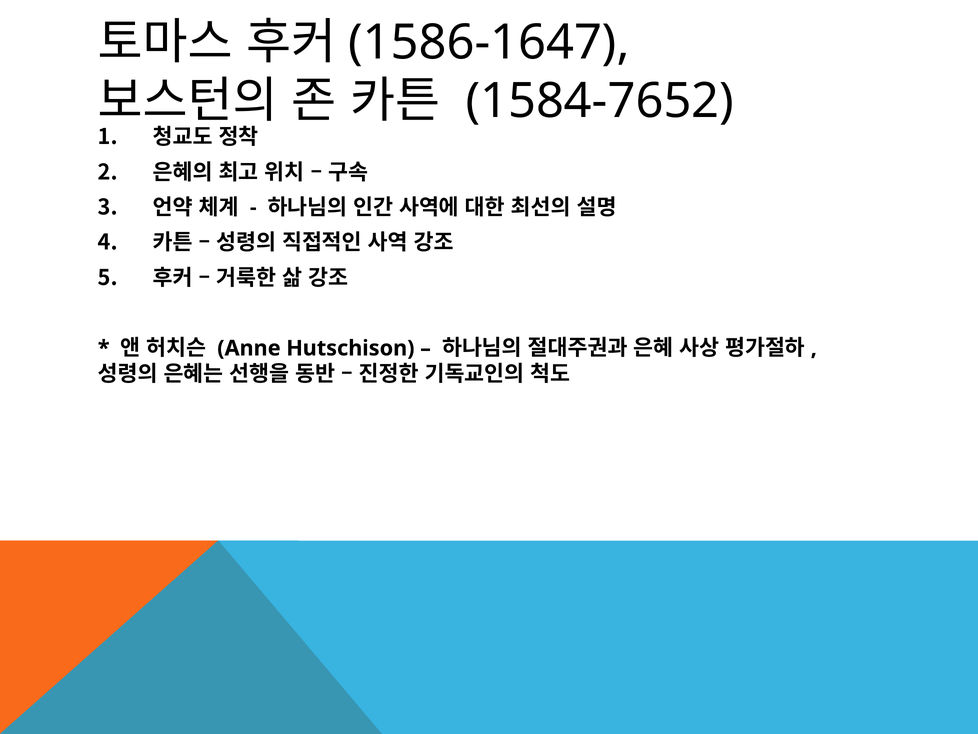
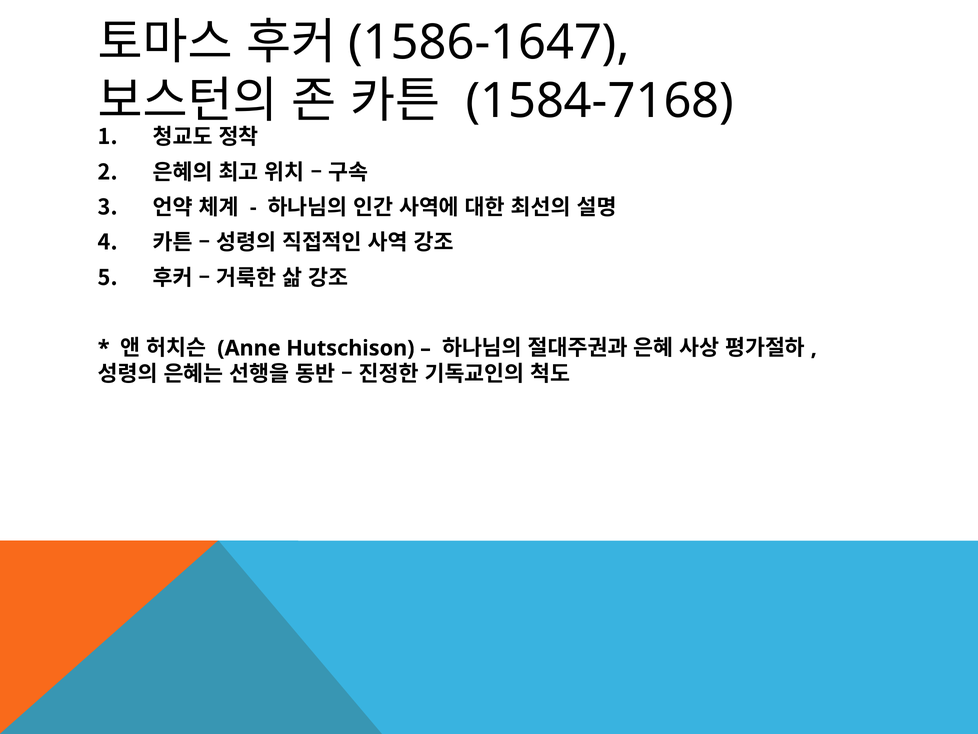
1584-7652: 1584-7652 -> 1584-7168
